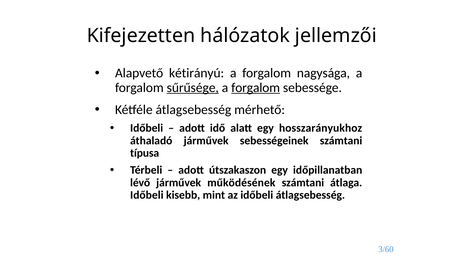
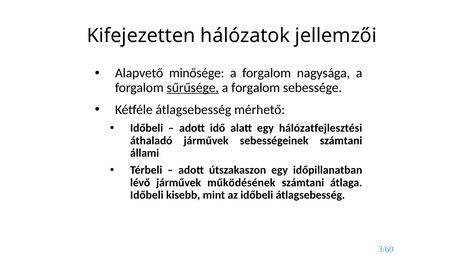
kétirányú: kétirányú -> minősége
forgalom at (256, 88) underline: present -> none
hosszarányukhoz: hosszarányukhoz -> hálózatfejlesztési
típusa: típusa -> állami
